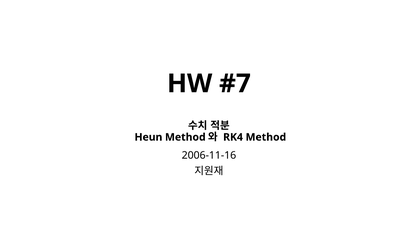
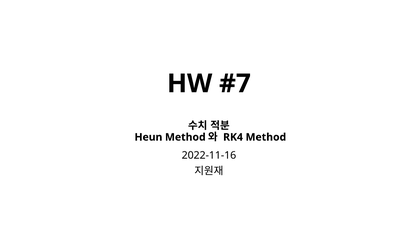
2006-11-16: 2006-11-16 -> 2022-11-16
